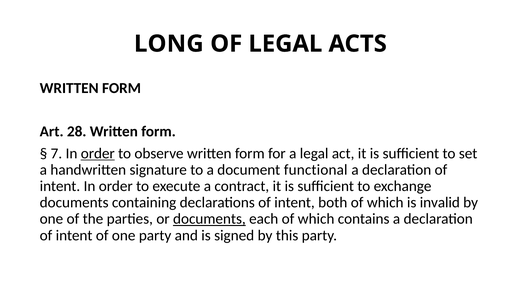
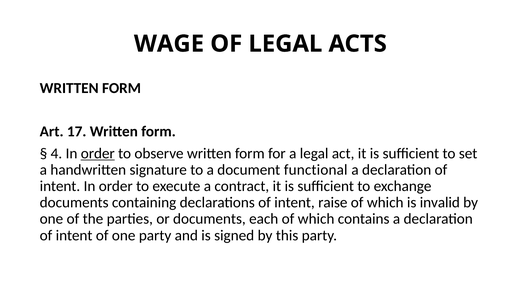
LONG: LONG -> WAGE
28: 28 -> 17
7: 7 -> 4
both: both -> raise
documents at (209, 219) underline: present -> none
